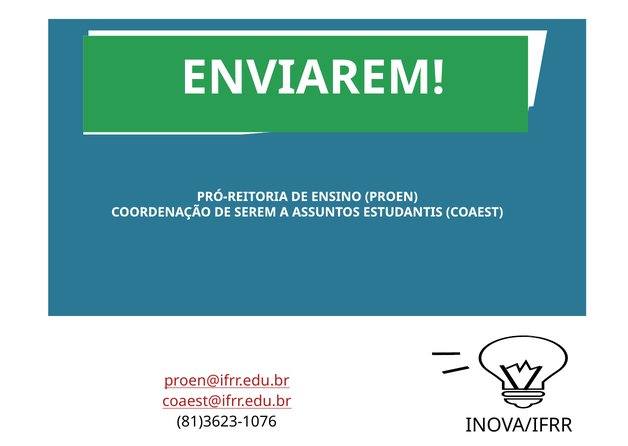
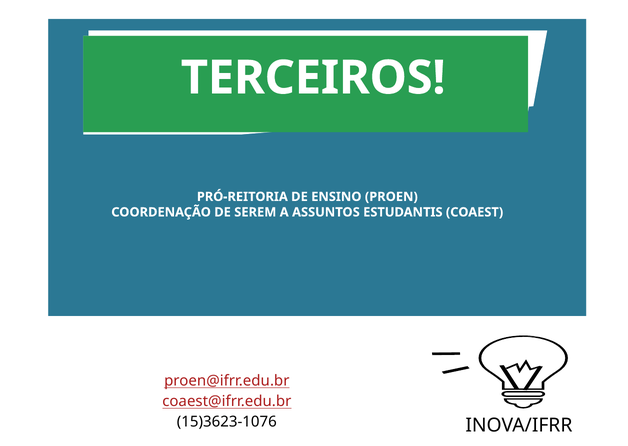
ENVIAREM: ENVIAREM -> TERCEIROS
81)3623-1076: 81)3623-1076 -> 15)3623-1076
